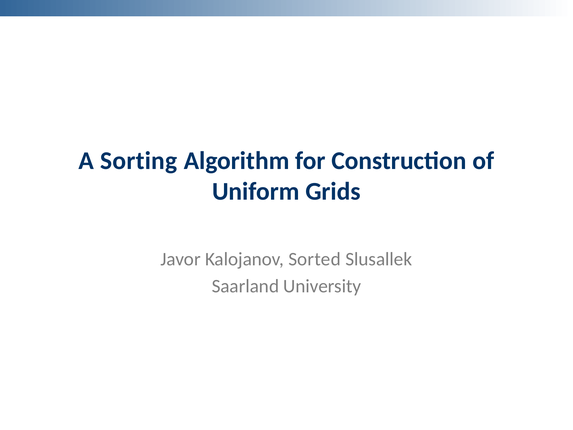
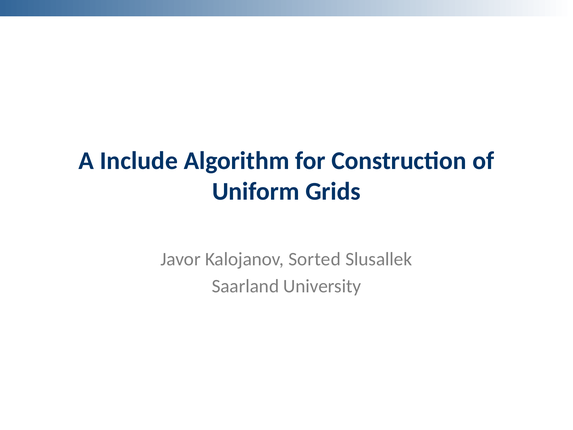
Sorting: Sorting -> Include
